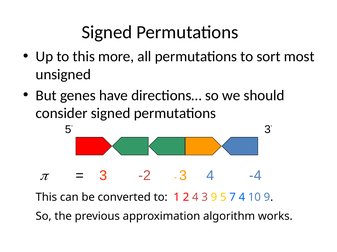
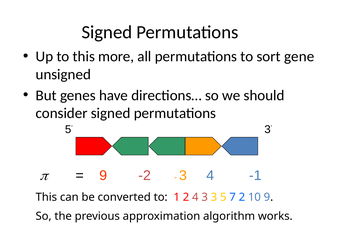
most: most -> gene
3 at (103, 176): 3 -> 9
-4: -4 -> -1
3 9: 9 -> 3
7 4: 4 -> 2
